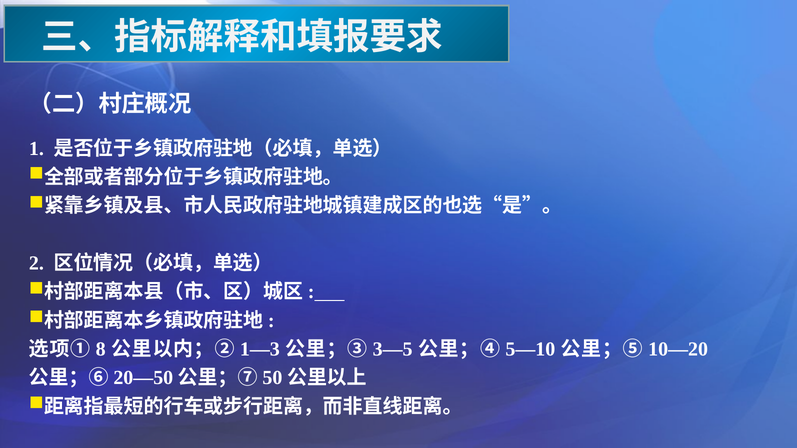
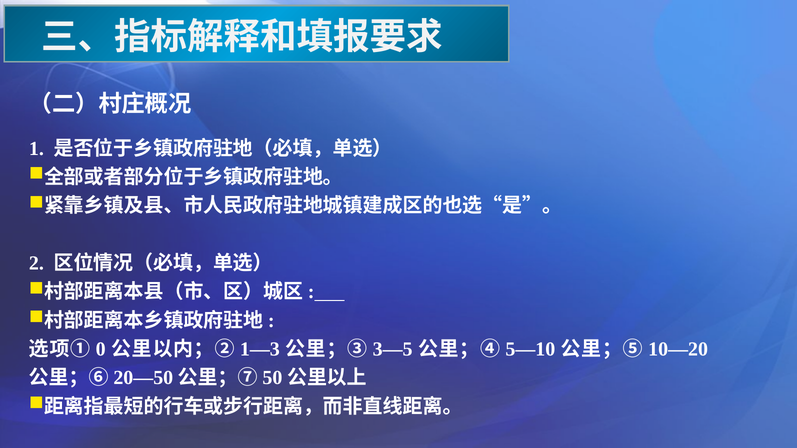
8: 8 -> 0
